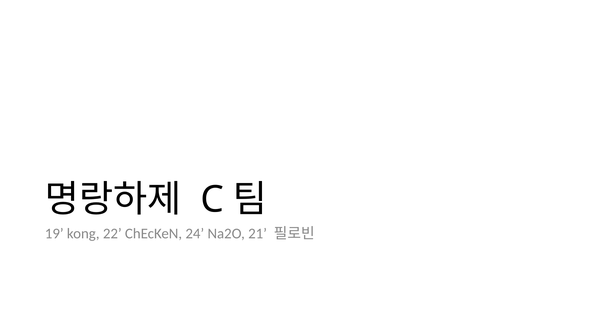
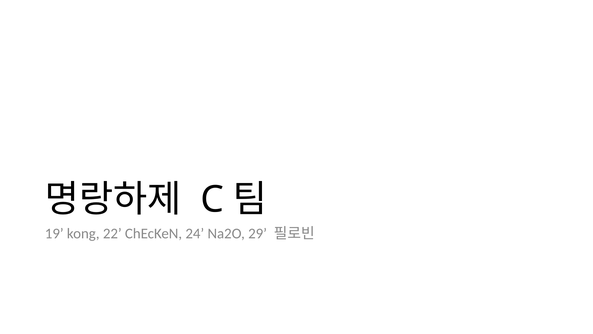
21: 21 -> 29
